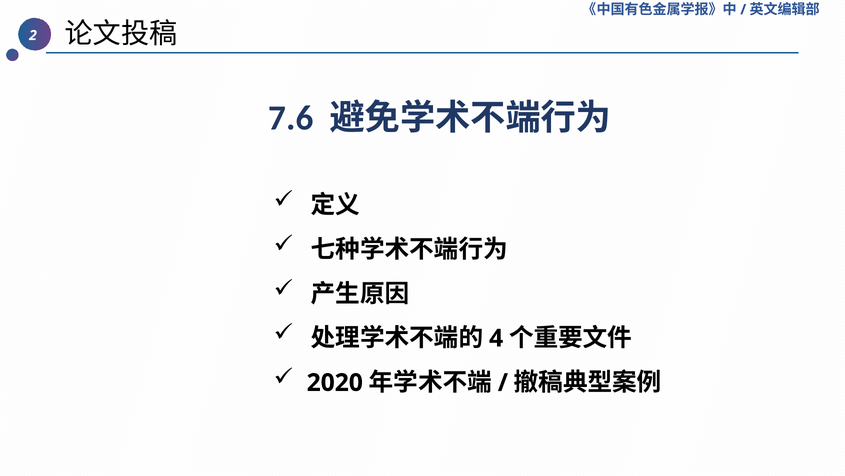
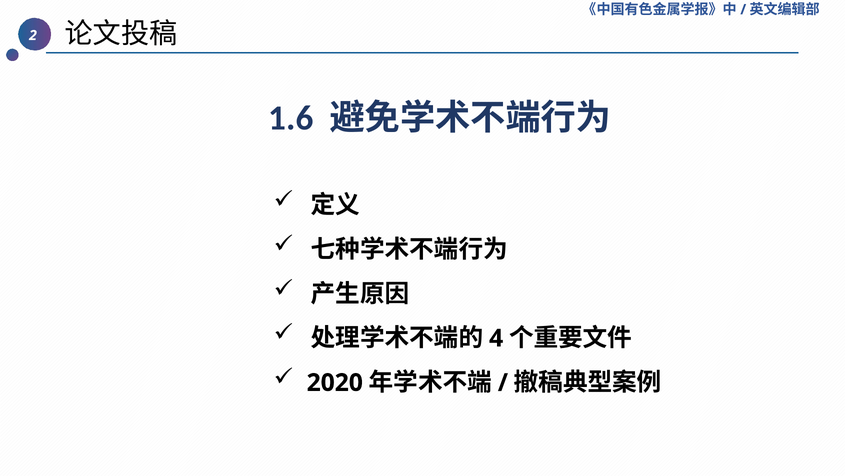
7.6: 7.6 -> 1.6
